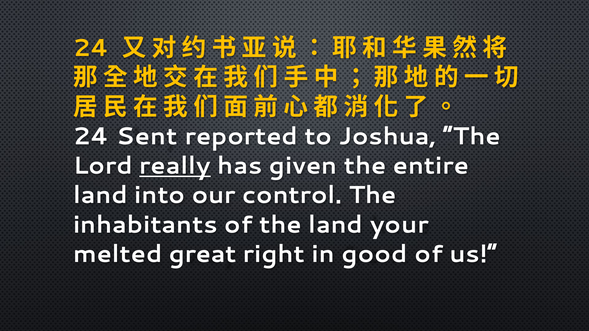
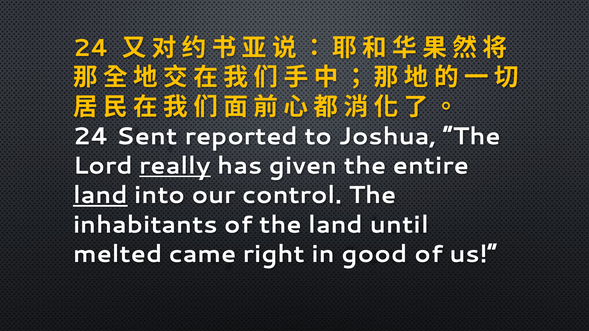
land at (100, 195) underline: none -> present
your: your -> until
great: great -> came
